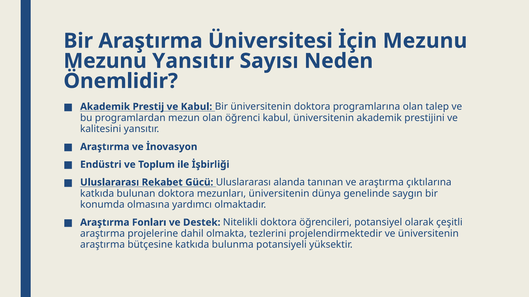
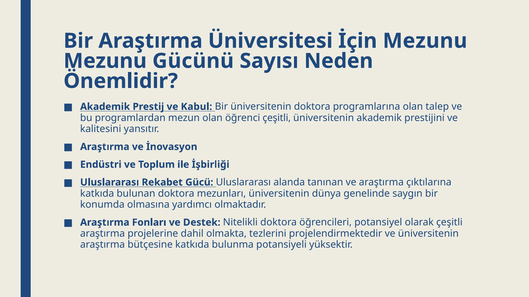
Mezunu Yansıtır: Yansıtır -> Gücünü
öğrenci kabul: kabul -> çeşitli
